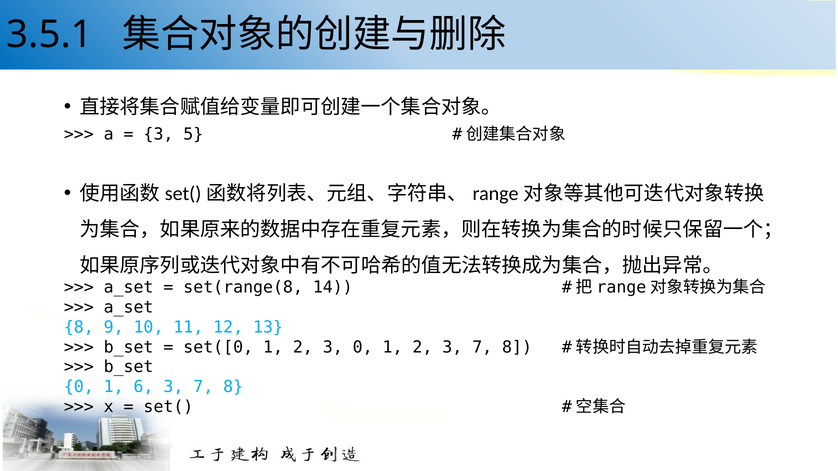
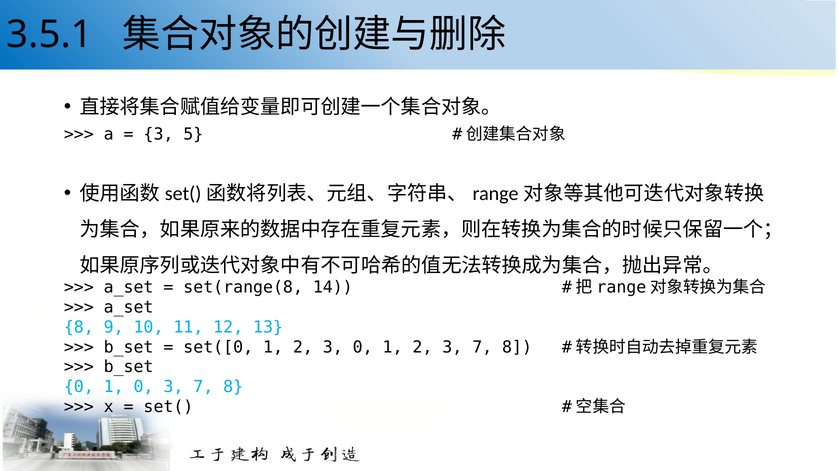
1 6: 6 -> 0
